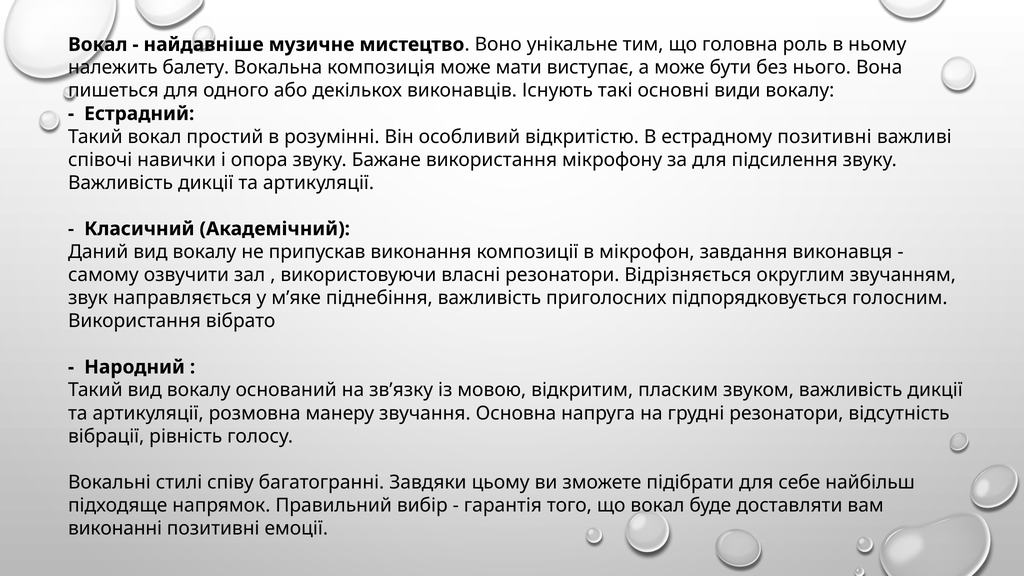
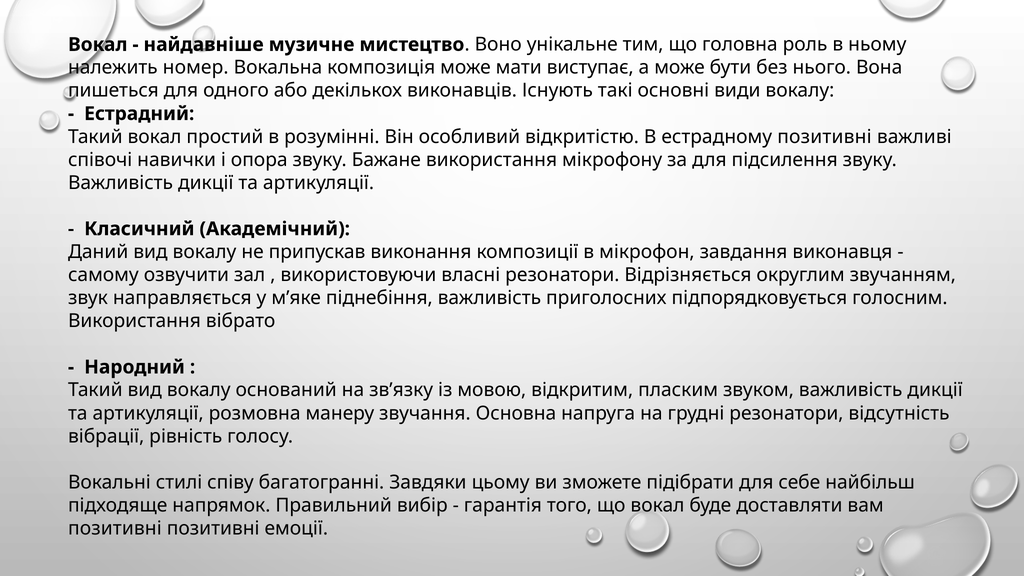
балету: балету -> номер
виконанні at (115, 528): виконанні -> позитивні
